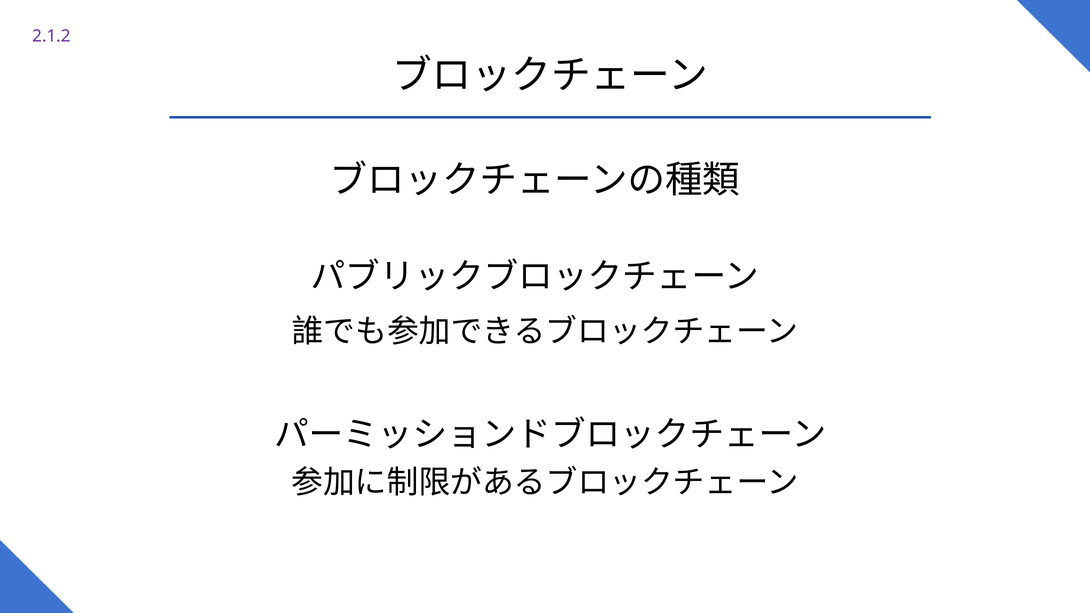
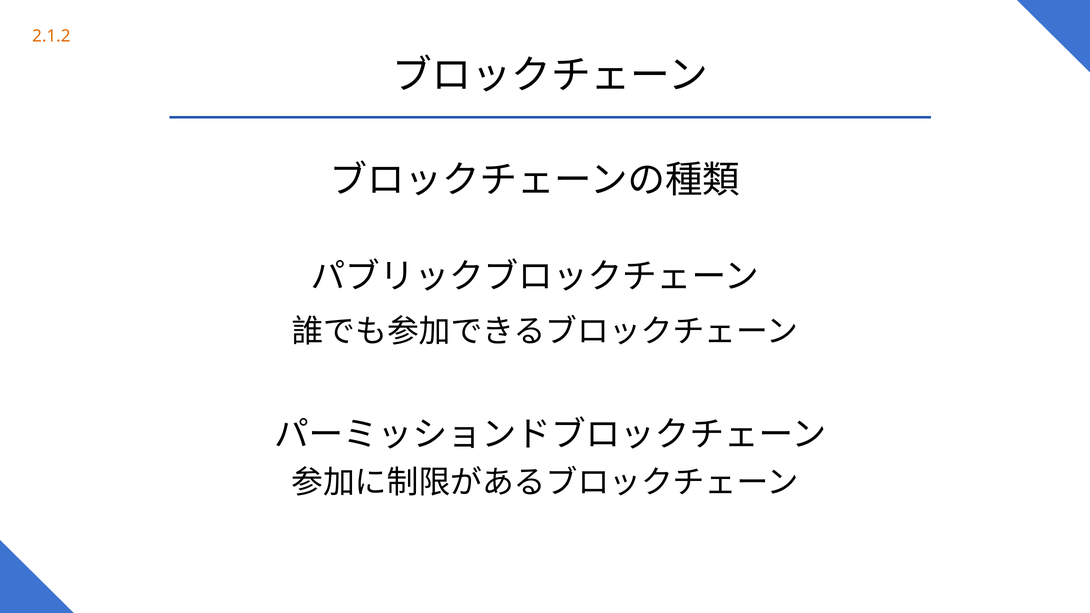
2.1.2 colour: purple -> orange
